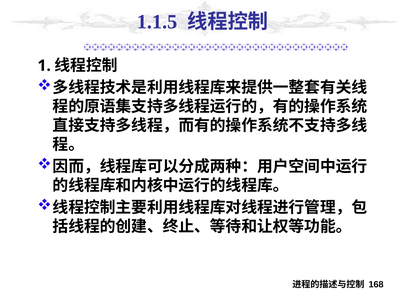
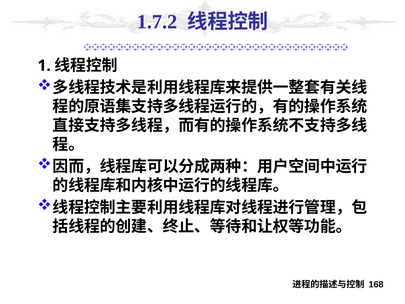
1.1.5: 1.1.5 -> 1.7.2
